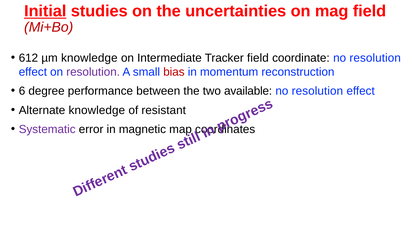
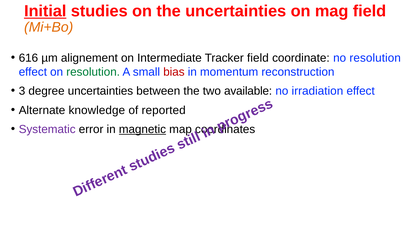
Mi+Bo colour: red -> orange
612: 612 -> 616
µm knowledge: knowledge -> alignement
resolution at (93, 72) colour: purple -> green
6: 6 -> 3
degree performance: performance -> uncertainties
resolution at (317, 91): resolution -> irradiation
resistant: resistant -> reported
magnetic underline: none -> present
